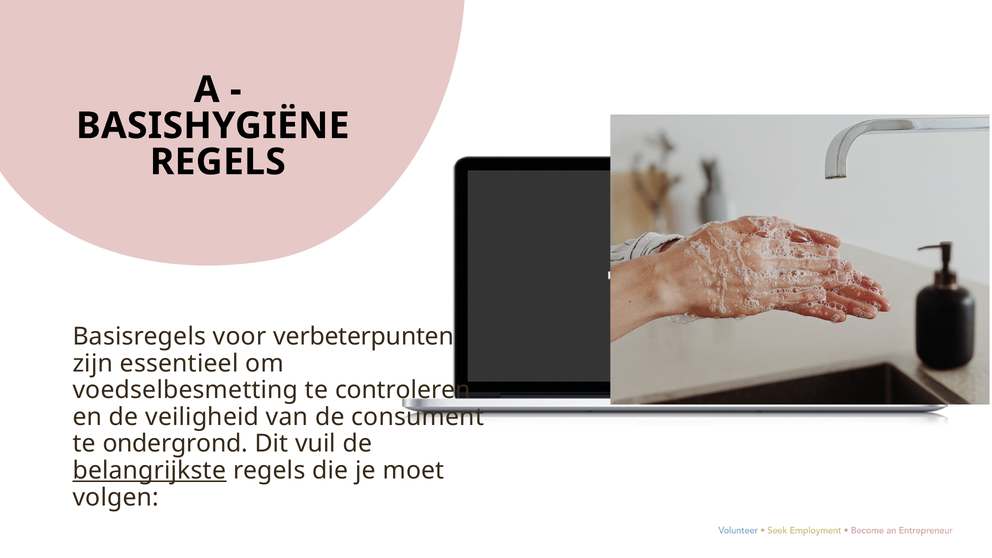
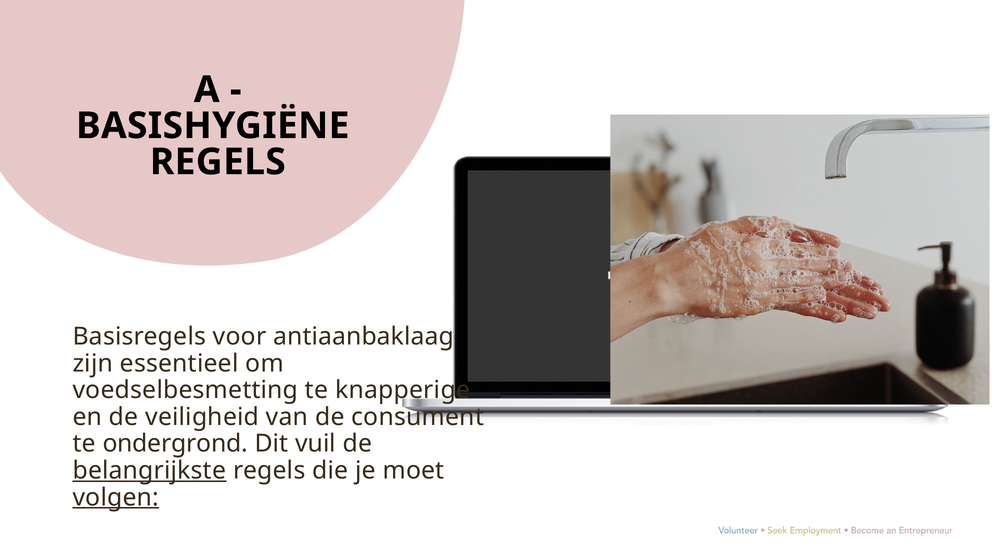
verbeterpunten: verbeterpunten -> antiaanbaklaag
controleren: controleren -> knapperige
volgen underline: none -> present
